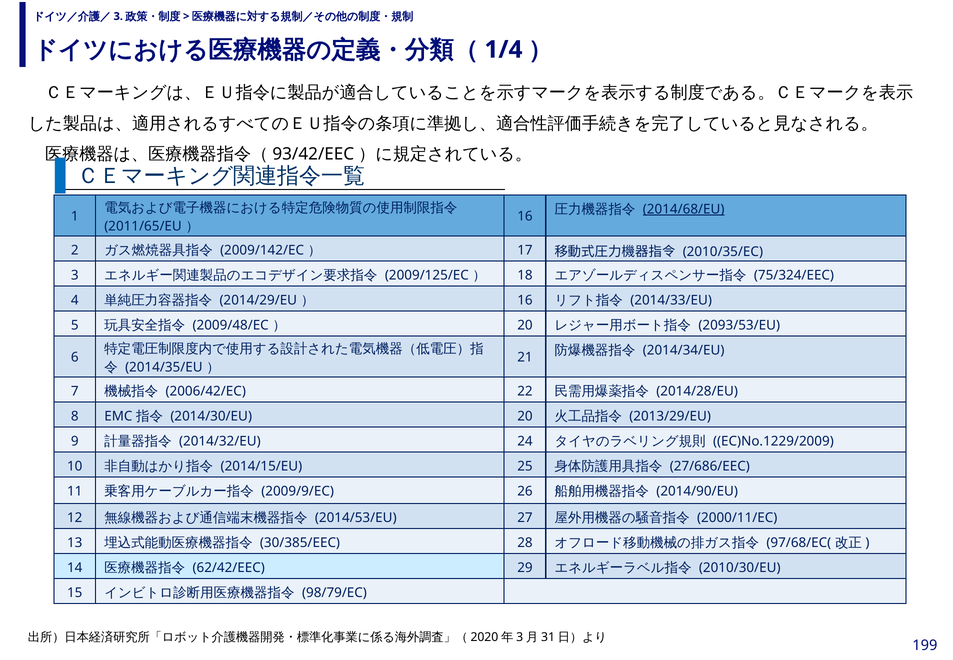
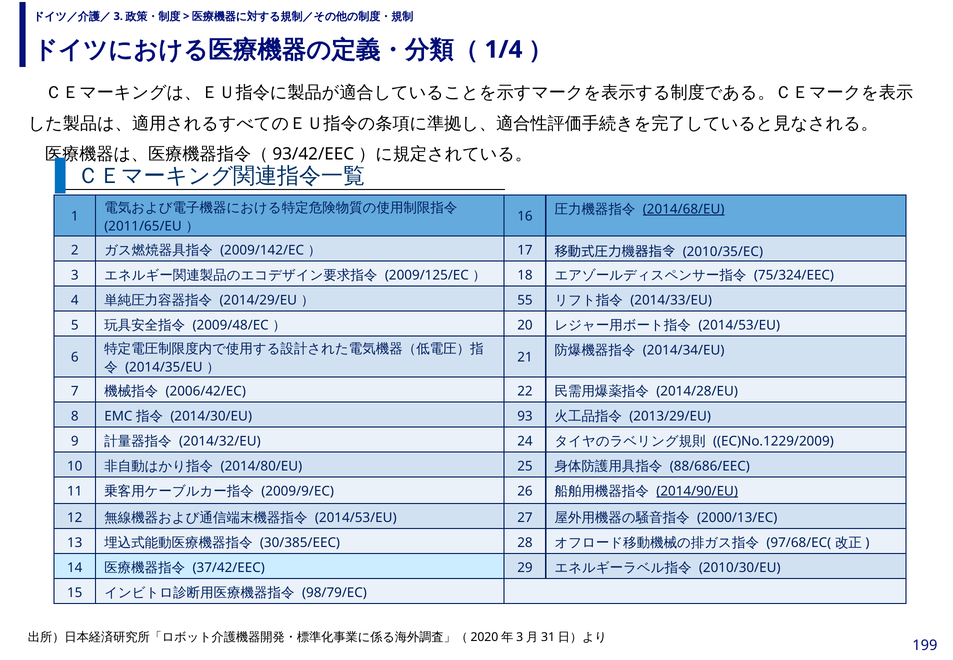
16 at (525, 300): 16 -> 55
2093/53/EU at (739, 325): 2093/53/EU -> 2014/53/EU
2014/30/EU 20: 20 -> 93
2014/15/EU: 2014/15/EU -> 2014/80/EU
27/686/EEC: 27/686/EEC -> 88/686/EEC
2014/90/EU underline: none -> present
2000/11/EC: 2000/11/EC -> 2000/13/EC
62/42/EEC: 62/42/EEC -> 37/42/EEC
